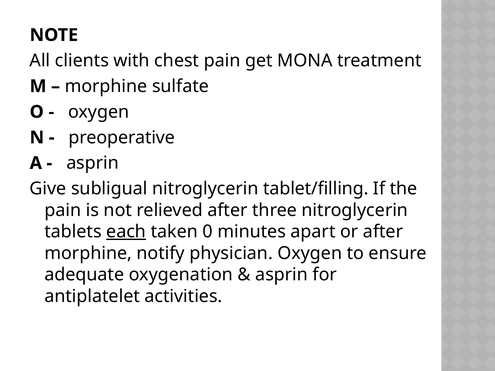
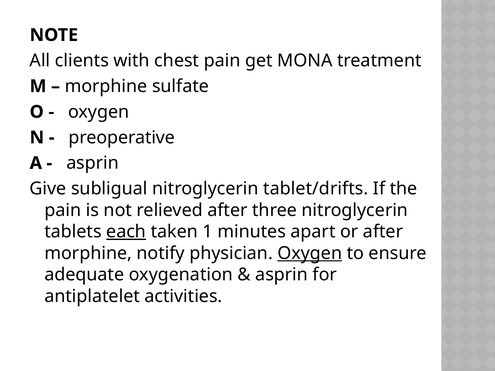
tablet/filling: tablet/filling -> tablet/drifts
0: 0 -> 1
Oxygen at (310, 253) underline: none -> present
